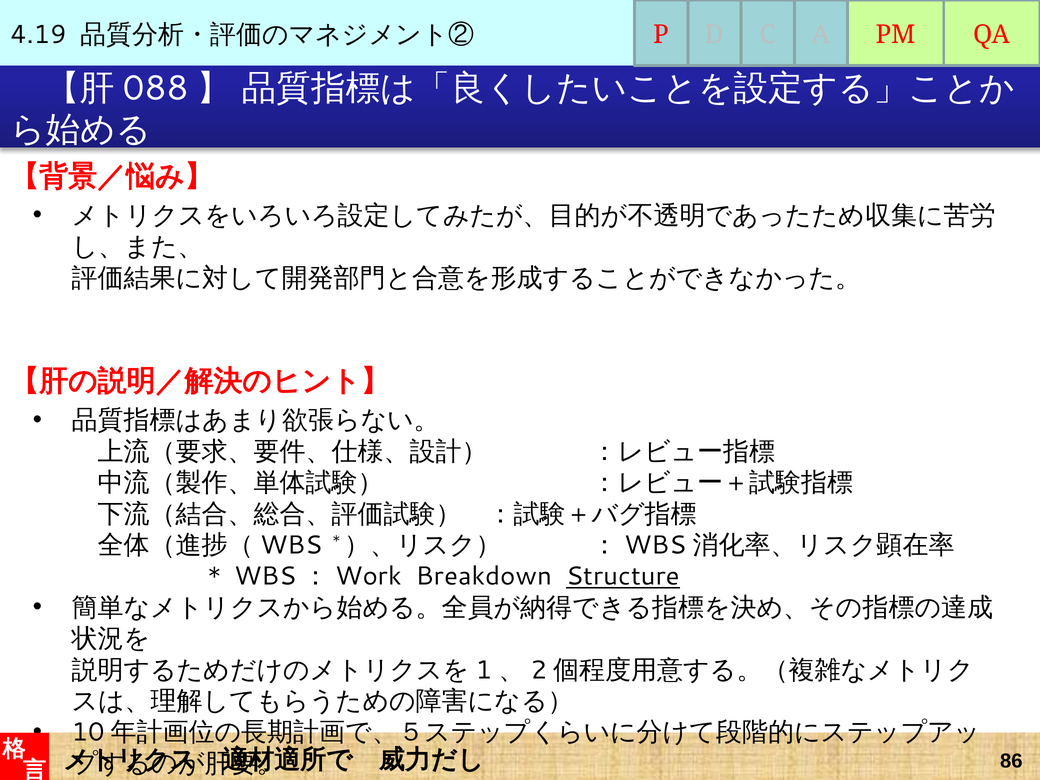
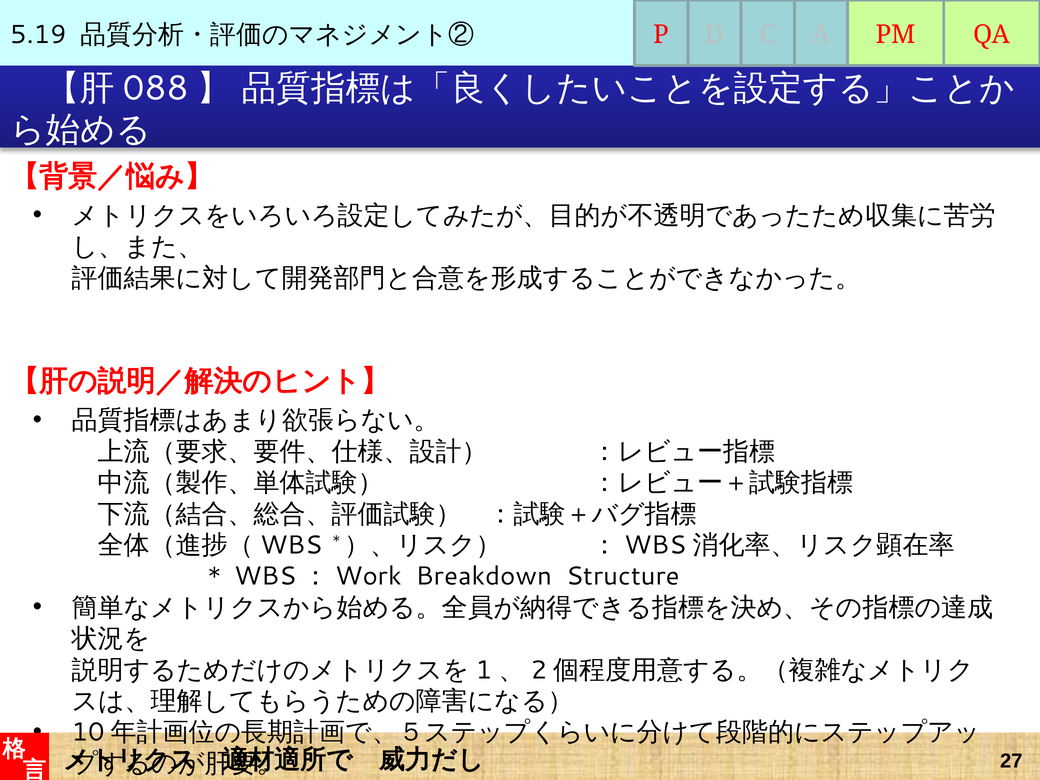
4.19: 4.19 -> 5.19
Structure underline: present -> none
86: 86 -> 27
